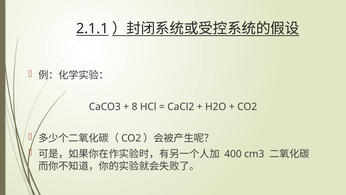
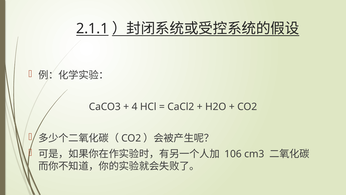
8: 8 -> 4
400: 400 -> 106
